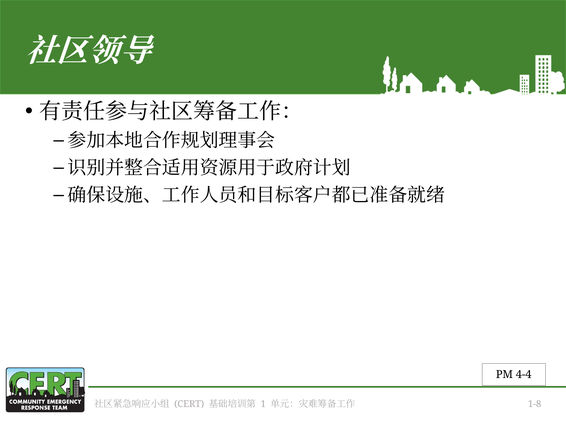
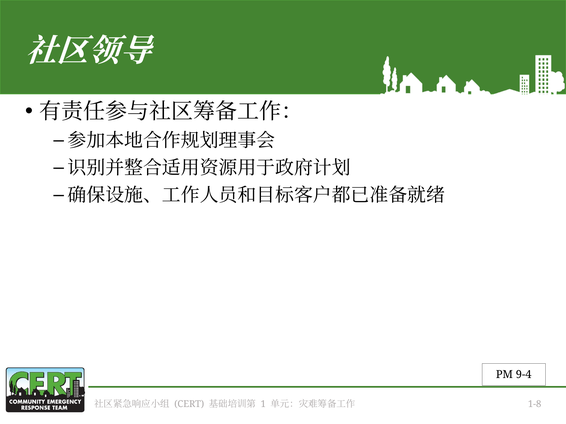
4-4: 4-4 -> 9-4
